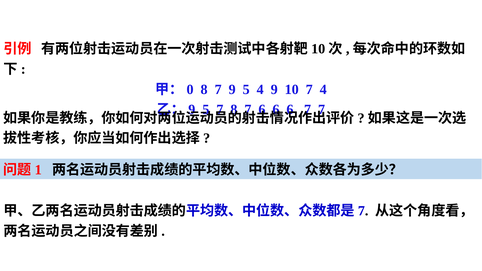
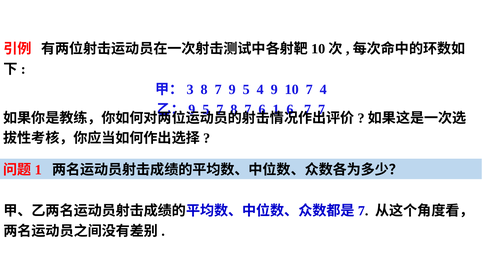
0: 0 -> 3
7 6 6: 6 -> 1
